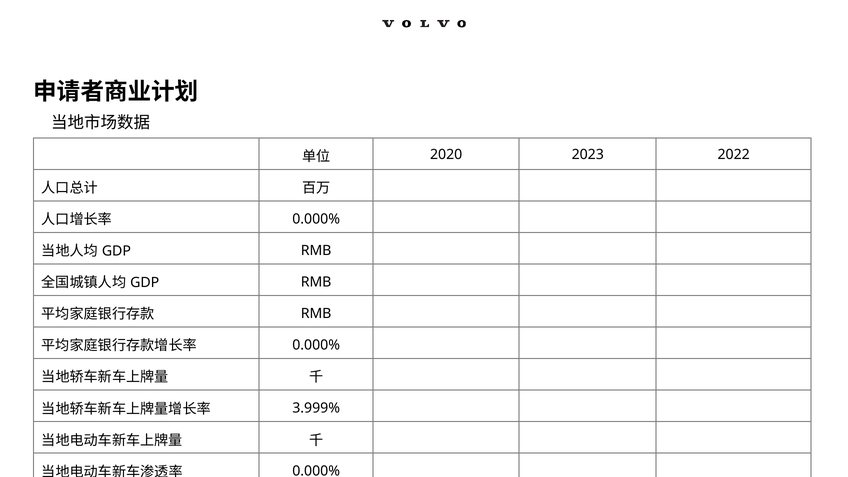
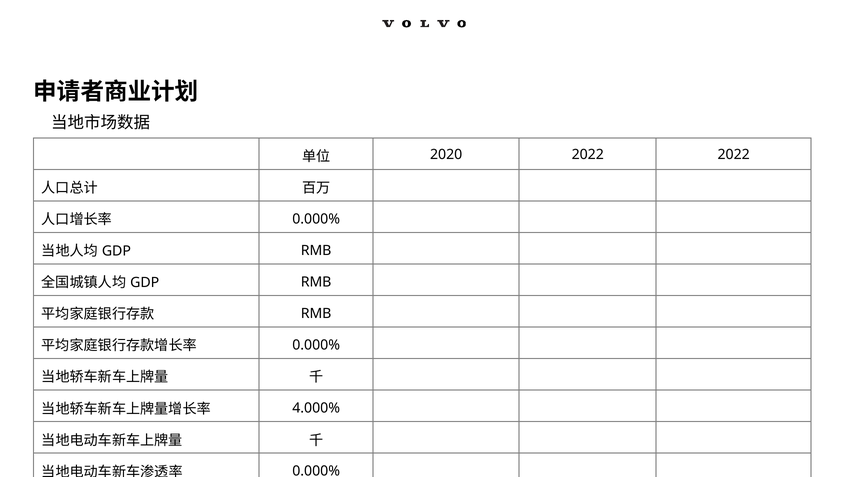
2020 2023: 2023 -> 2022
3.999%: 3.999% -> 4.000%
